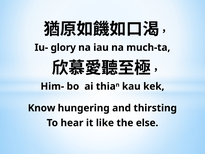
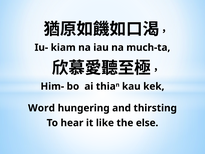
glory: glory -> kiam
Know: Know -> Word
